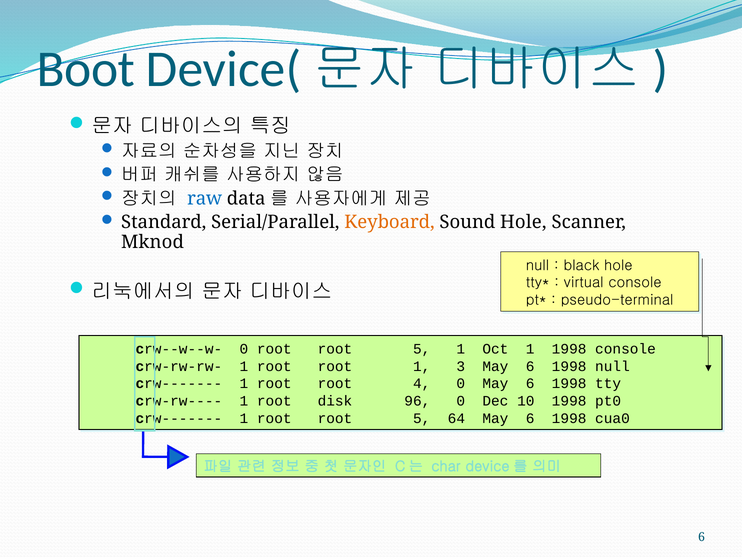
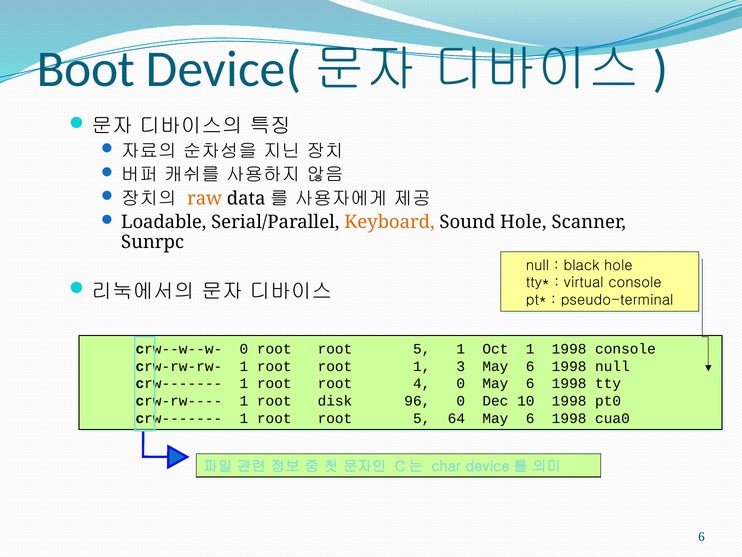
raw colour: blue -> orange
Standard: Standard -> Loadable
Mknod: Mknod -> Sunrpc
